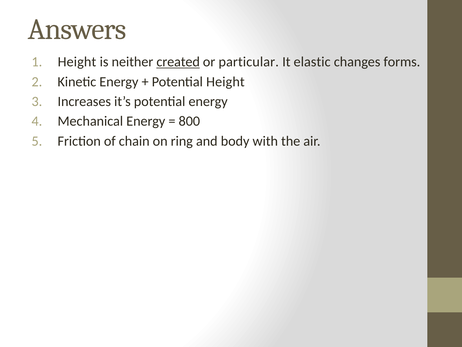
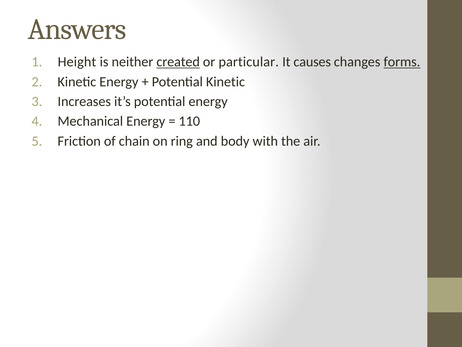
elastic: elastic -> causes
forms underline: none -> present
Potential Height: Height -> Kinetic
800: 800 -> 110
